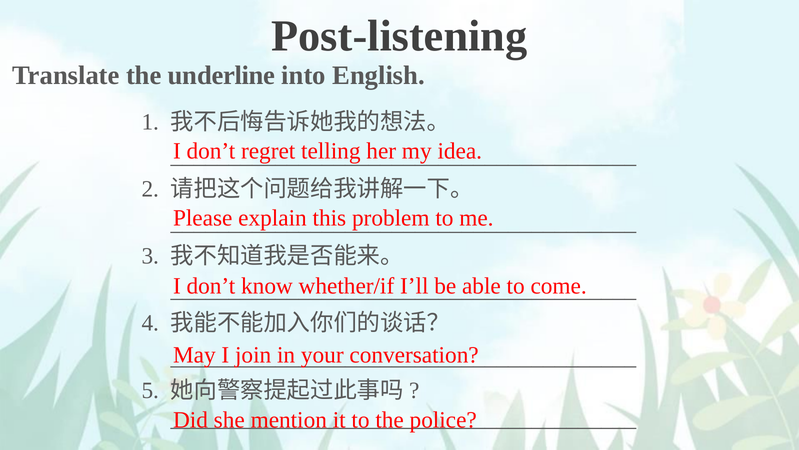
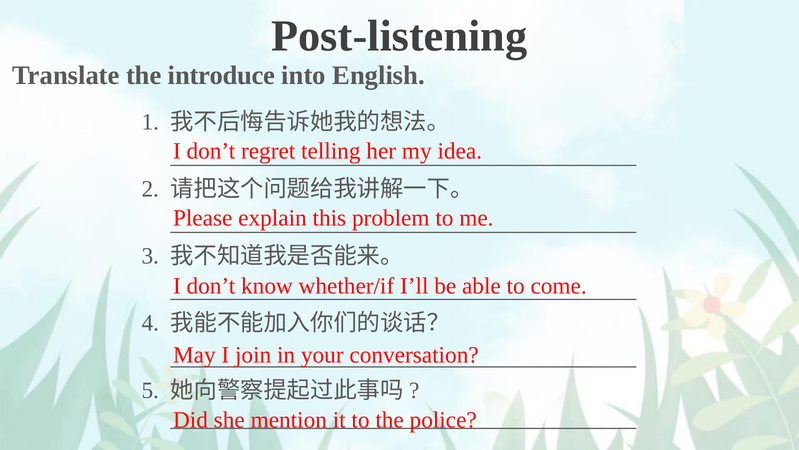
underline: underline -> introduce
